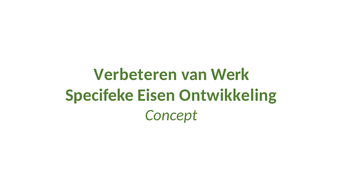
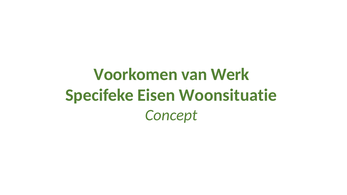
Verbeteren: Verbeteren -> Voorkomen
Ontwikkeling: Ontwikkeling -> Woonsituatie
